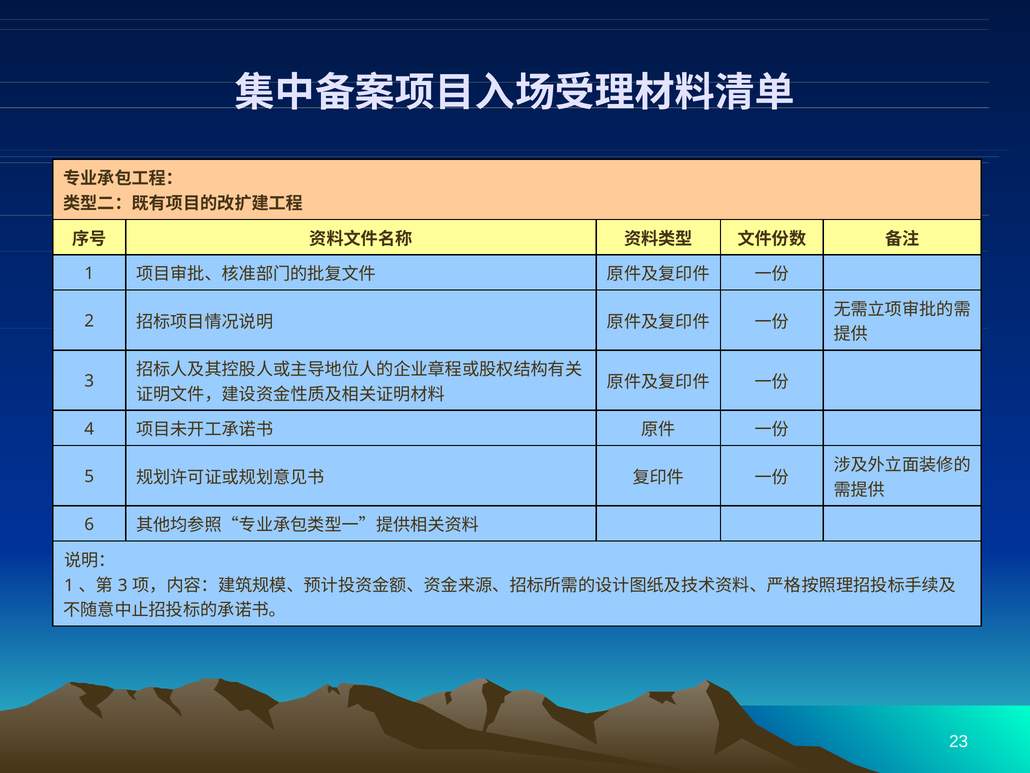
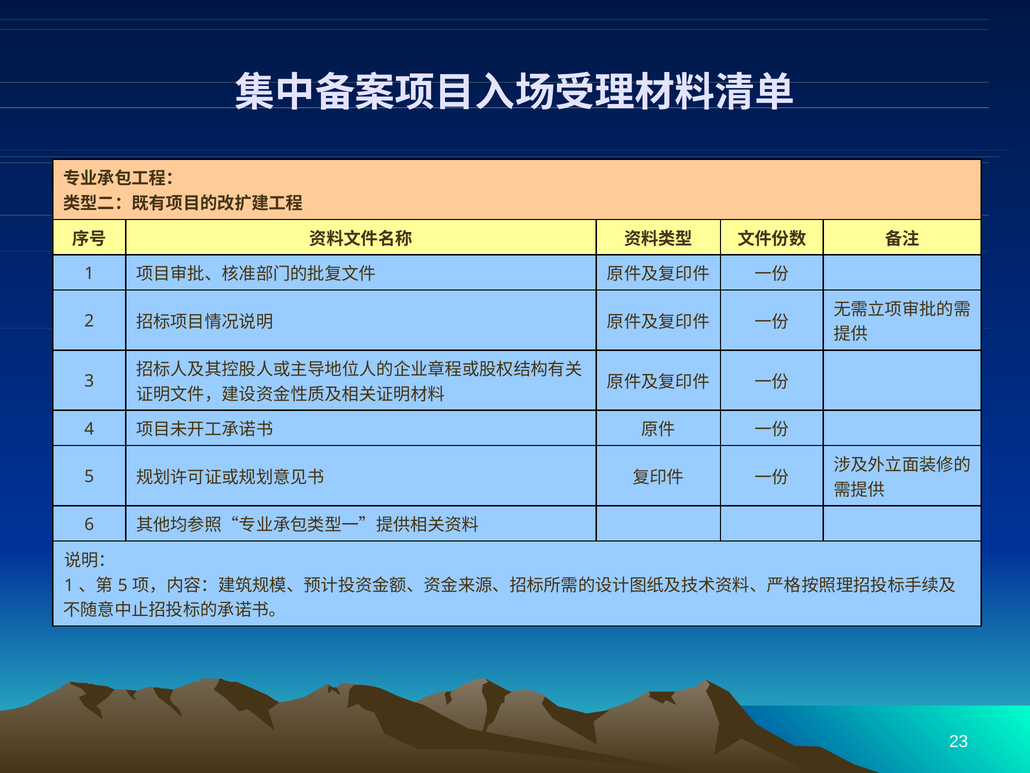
3 at (123, 585): 3 -> 5
